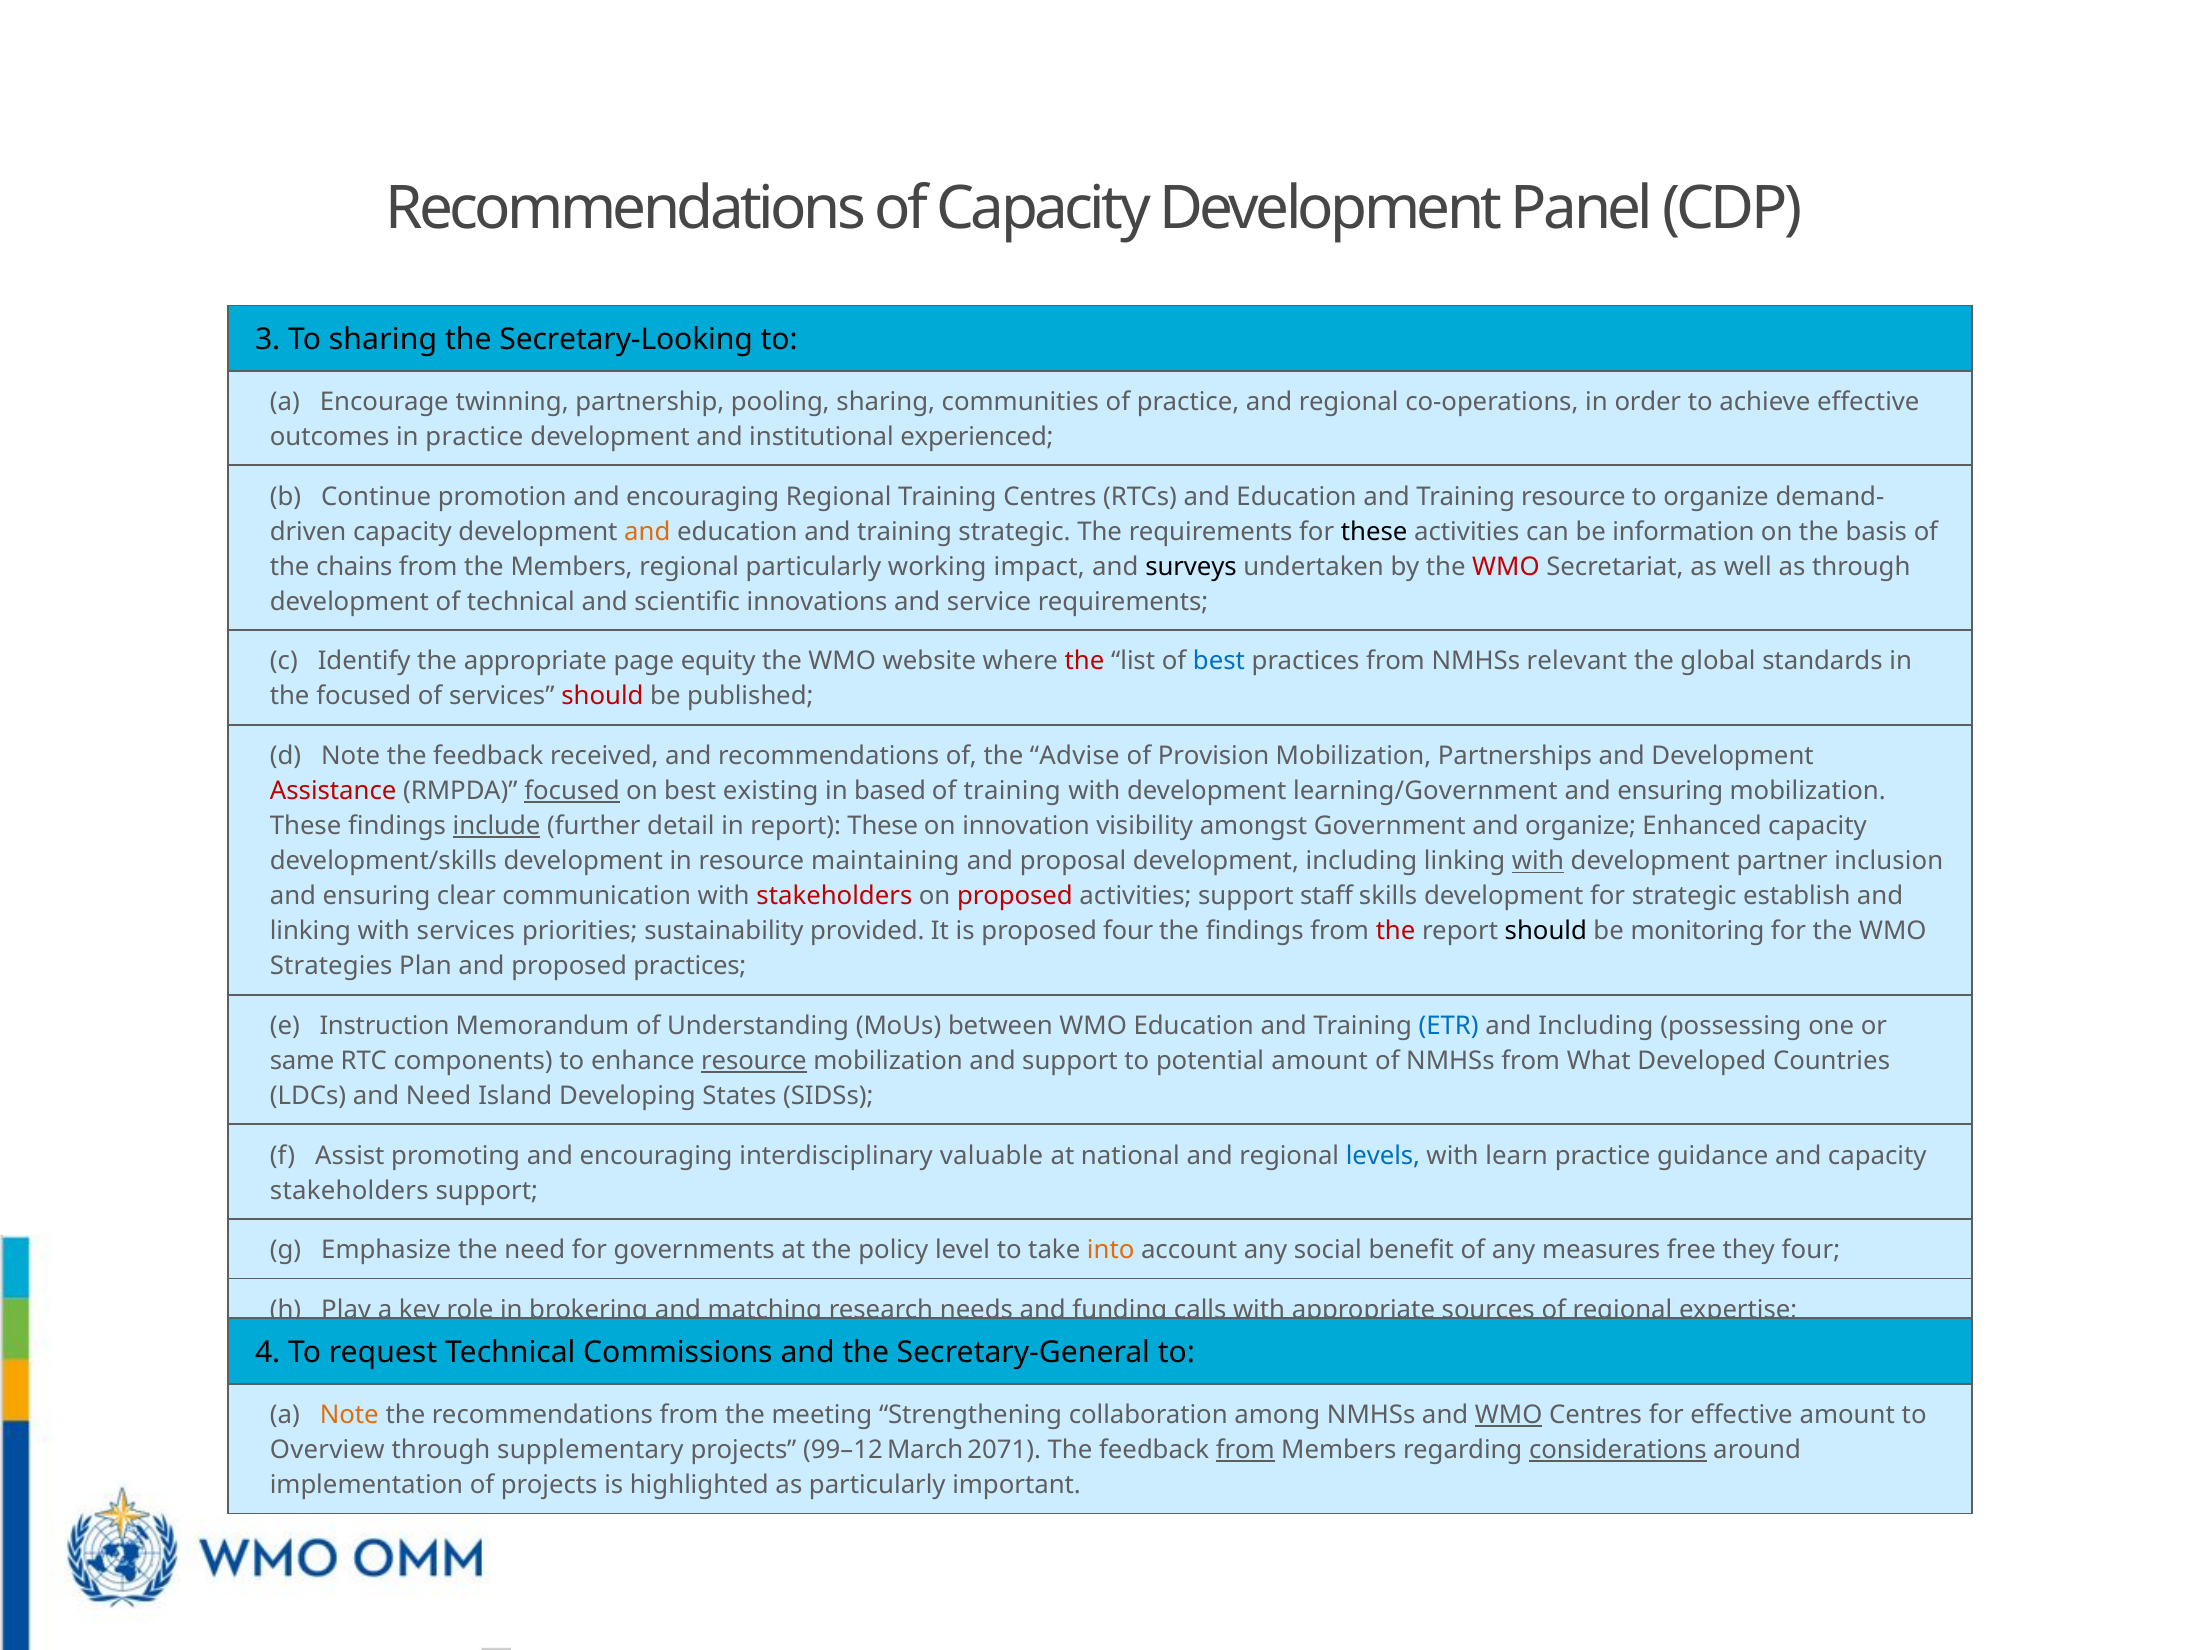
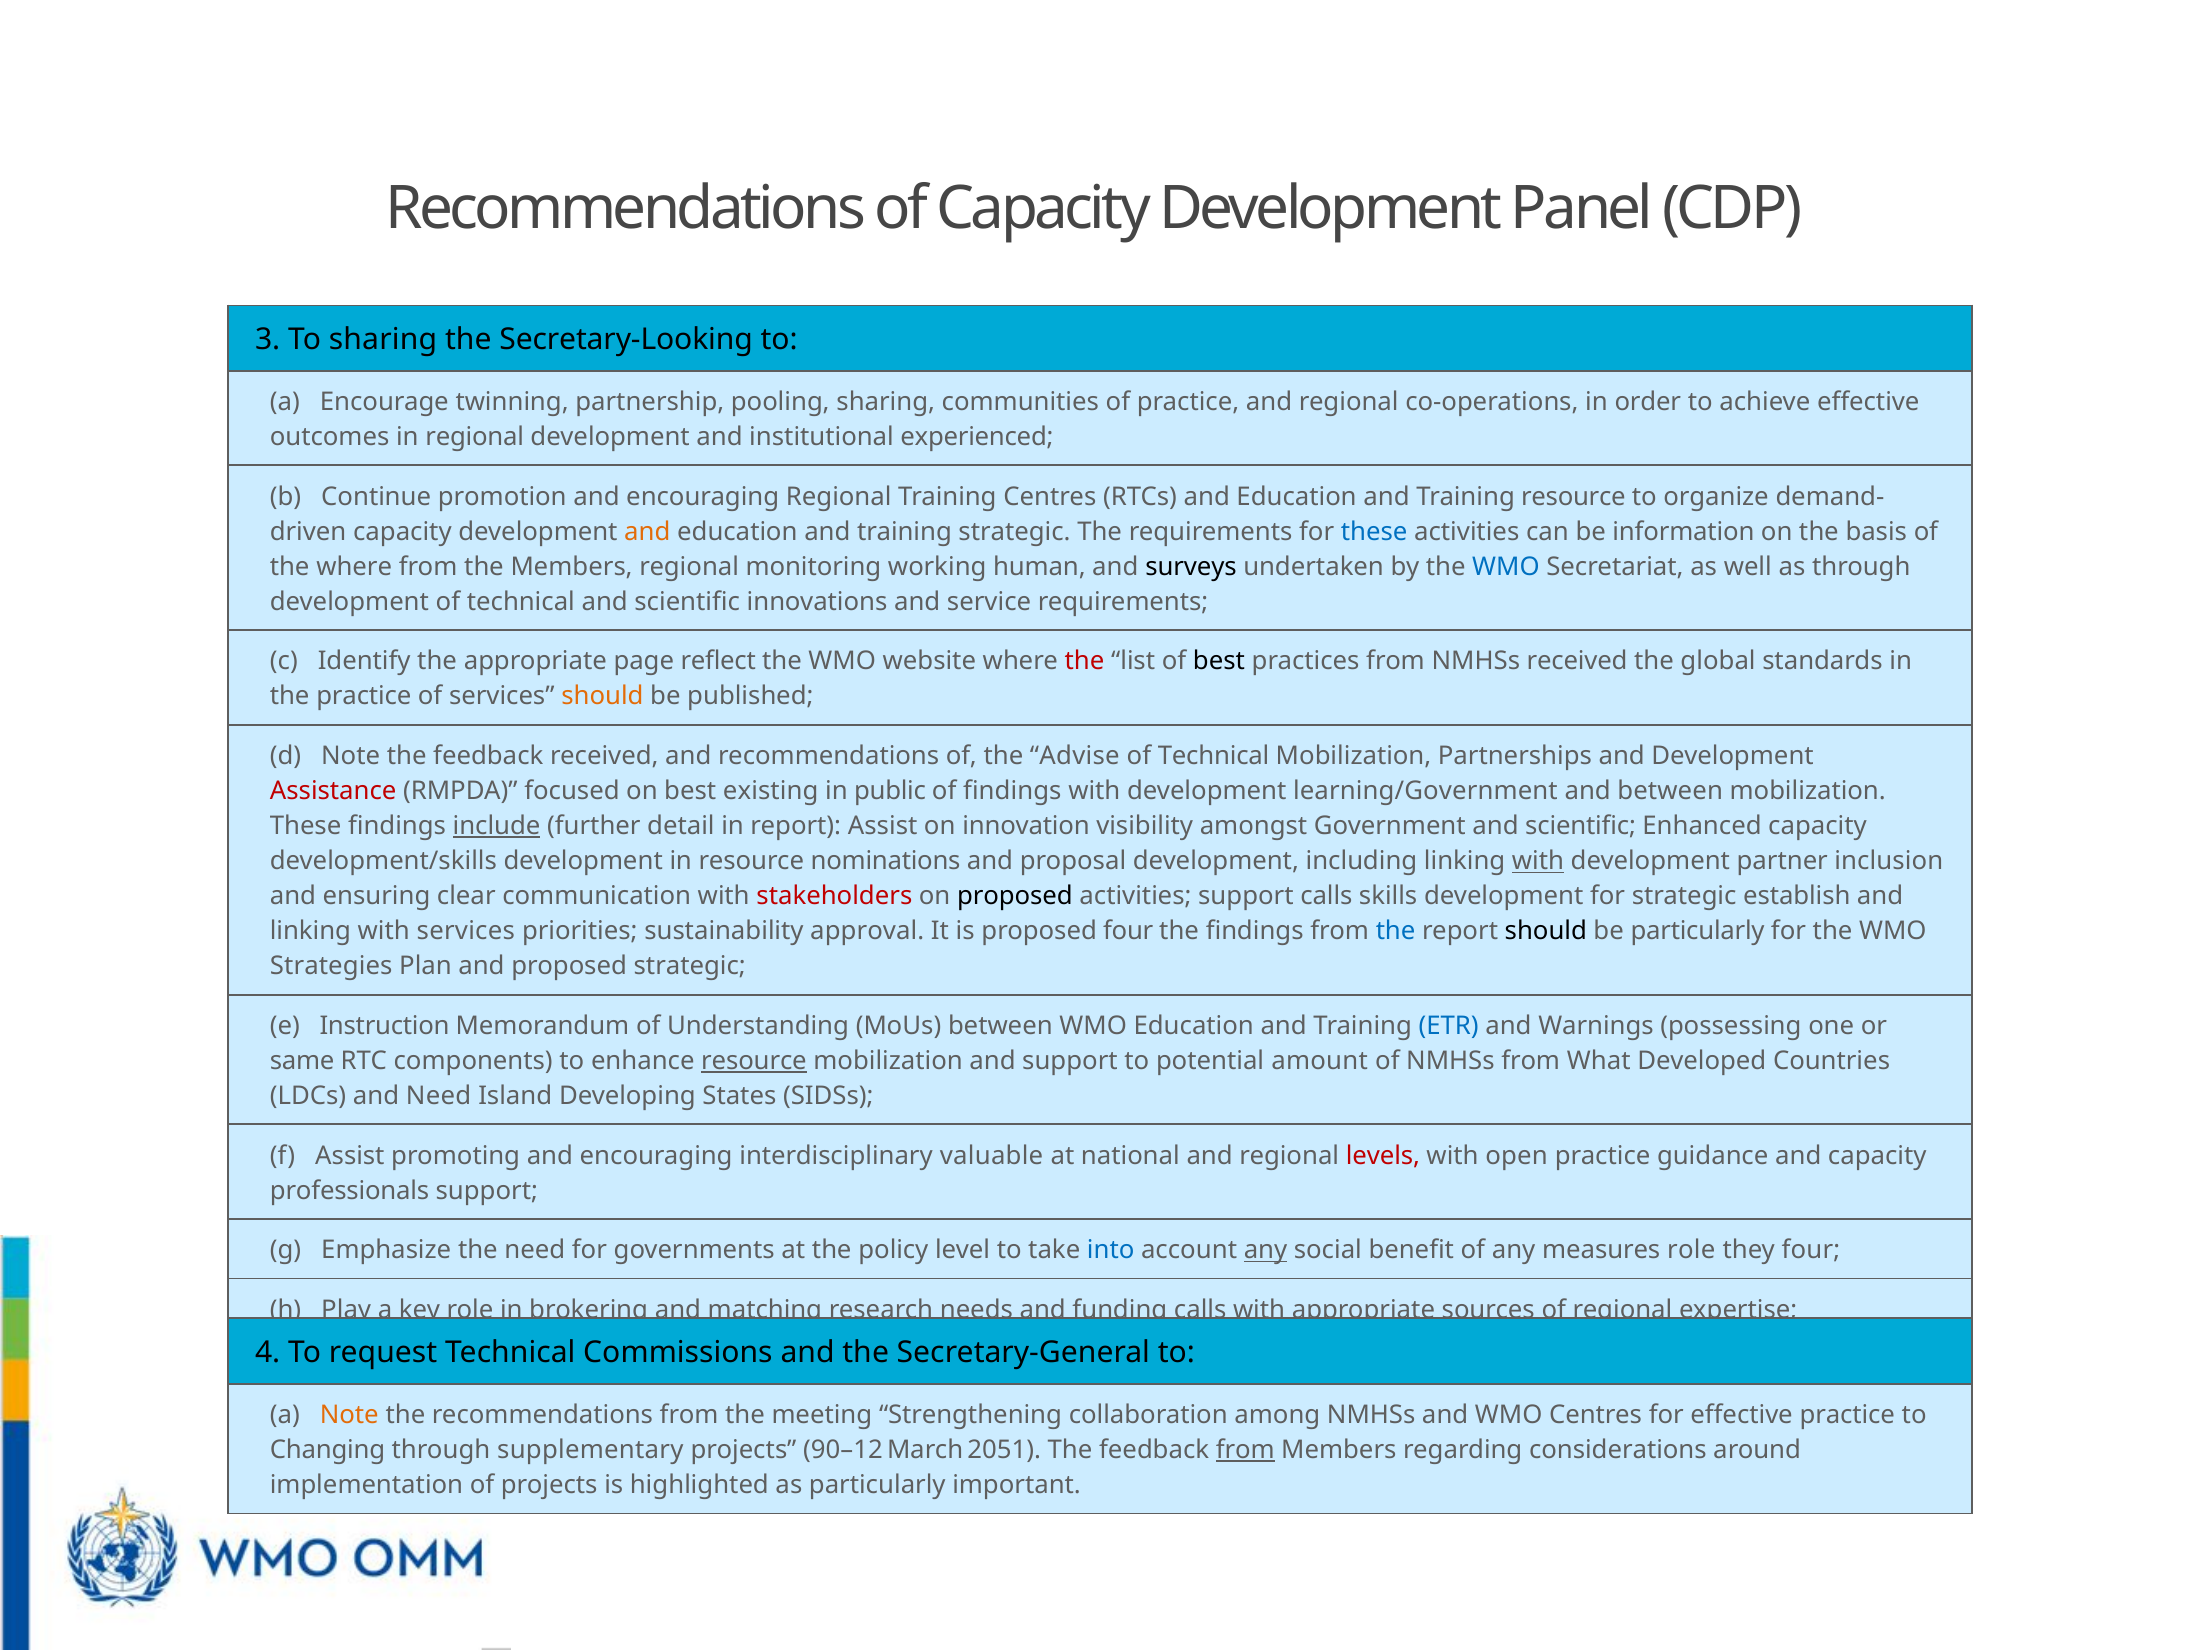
in practice: practice -> regional
these at (1374, 532) colour: black -> blue
the chains: chains -> where
regional particularly: particularly -> monitoring
impact: impact -> human
WMO at (1506, 567) colour: red -> blue
equity: equity -> reflect
best at (1219, 661) colour: blue -> black
NMHSs relevant: relevant -> received
the focused: focused -> practice
should at (602, 696) colour: red -> orange
Provision at (1213, 756): Provision -> Technical
focused at (572, 791) underline: present -> none
based: based -> public
training at (1012, 791): training -> findings
ensuring at (1670, 791): ensuring -> between
report These: These -> Assist
Government and organize: organize -> scientific
maintaining: maintaining -> nominations
proposed at (1015, 896) colour: red -> black
support staff: staff -> calls
provided: provided -> approval
the at (1396, 931) colour: red -> blue
be monitoring: monitoring -> particularly
proposed practices: practices -> strategic
and Including: Including -> Warnings
levels colour: blue -> red
learn: learn -> open
stakeholders at (349, 1191): stakeholders -> professionals
into colour: orange -> blue
any at (1265, 1250) underline: none -> present
measures free: free -> role
WMO at (1509, 1415) underline: present -> none
effective amount: amount -> practice
Overview: Overview -> Changing
99–12: 99–12 -> 90–12
2071: 2071 -> 2051
considerations underline: present -> none
